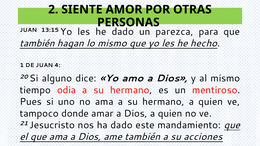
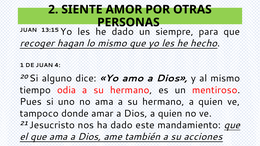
parezca: parezca -> siempre
también at (37, 43): también -> recoger
